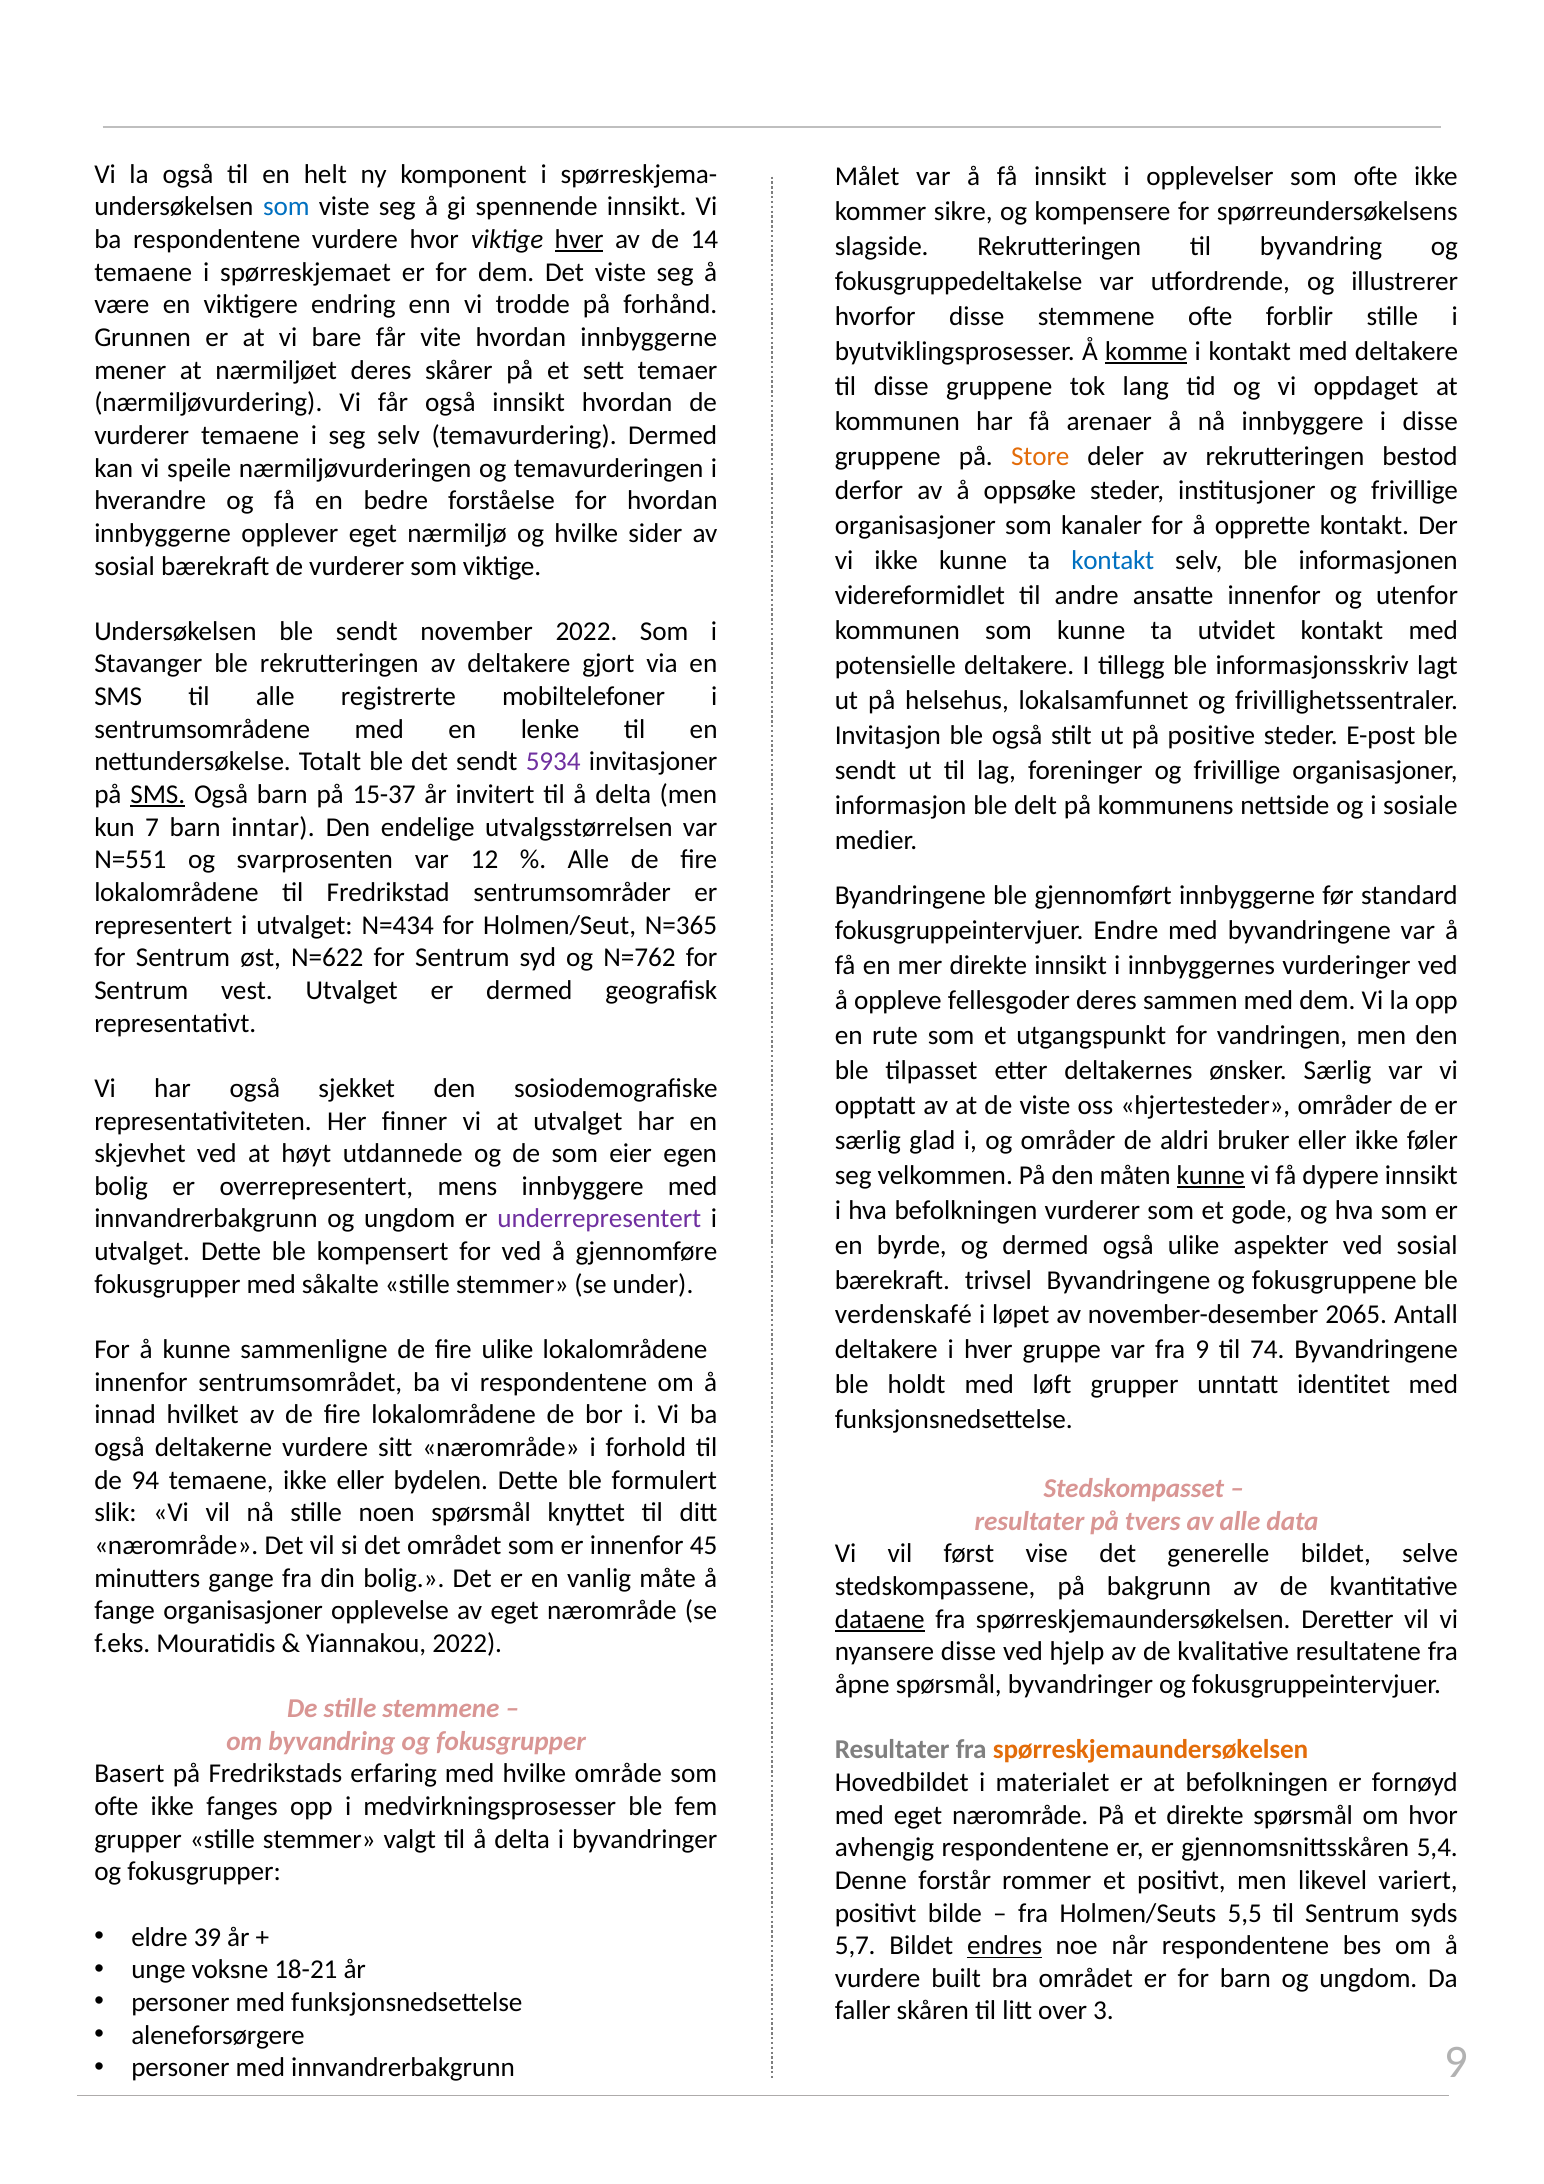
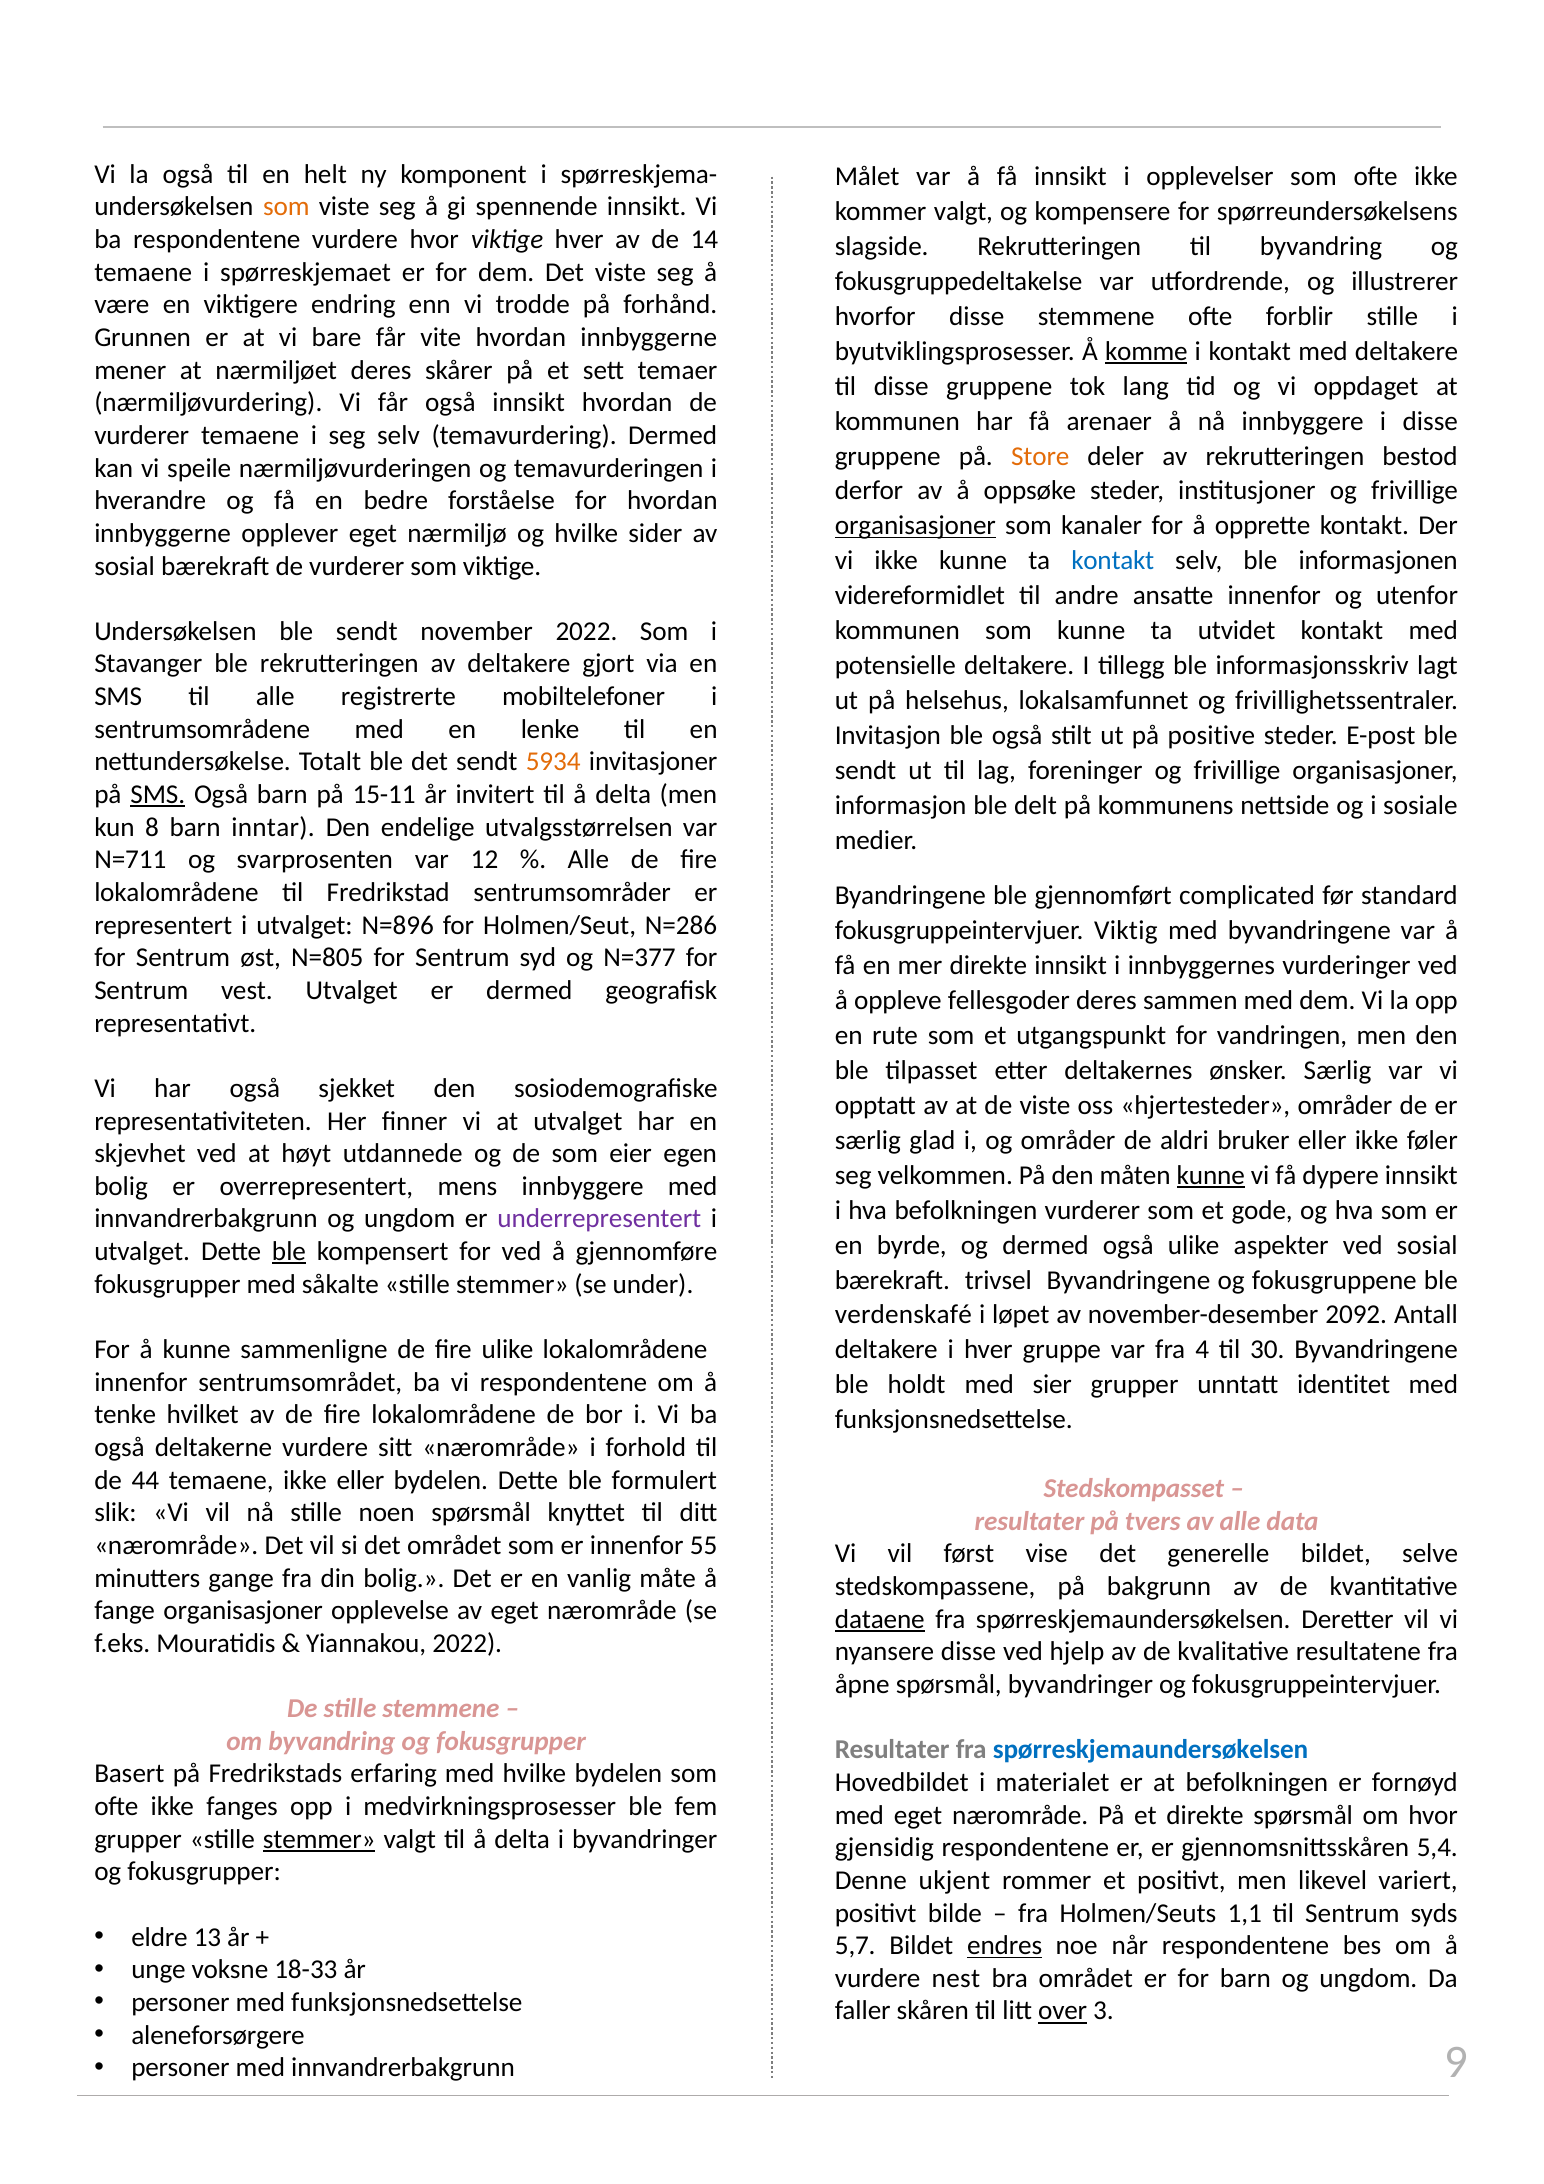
som at (286, 207) colour: blue -> orange
kommer sikre: sikre -> valgt
hver at (579, 240) underline: present -> none
organisasjoner at (915, 526) underline: none -> present
5934 colour: purple -> orange
15-37: 15-37 -> 15-11
7: 7 -> 8
N=551: N=551 -> N=711
gjennomført innbyggerne: innbyggerne -> complicated
N=434: N=434 -> N=896
N=365: N=365 -> N=286
Endre: Endre -> Viktig
N=622: N=622 -> N=805
N=762: N=762 -> N=377
ble at (289, 1252) underline: none -> present
2065: 2065 -> 2092
fra 9: 9 -> 4
74: 74 -> 30
løft: løft -> sier
innad: innad -> tenke
94: 94 -> 44
45: 45 -> 55
spørreskjemaundersøkelsen at (1151, 1751) colour: orange -> blue
hvilke område: område -> bydelen
stemmer at (319, 1840) underline: none -> present
avhengig: avhengig -> gjensidig
forstår: forstår -> ukjent
5,5: 5,5 -> 1,1
39: 39 -> 13
18-21: 18-21 -> 18-33
built: built -> nest
over underline: none -> present
